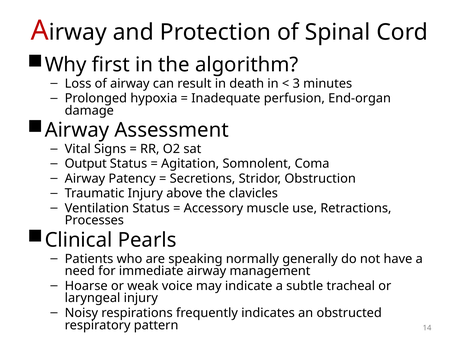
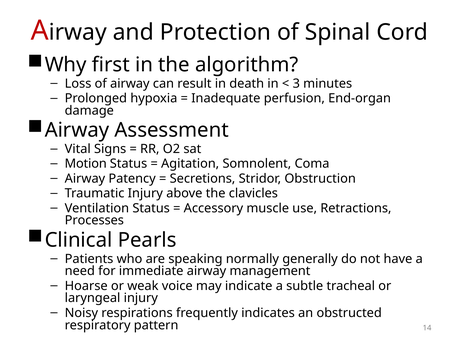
Output: Output -> Motion
